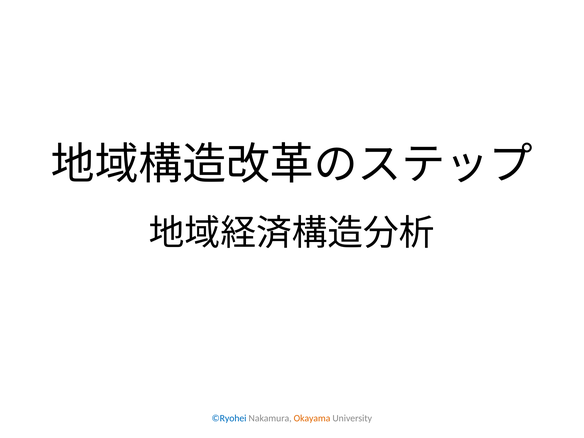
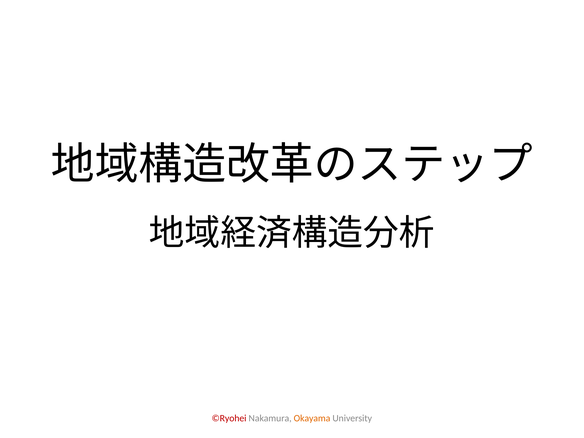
©Ryohei colour: blue -> red
